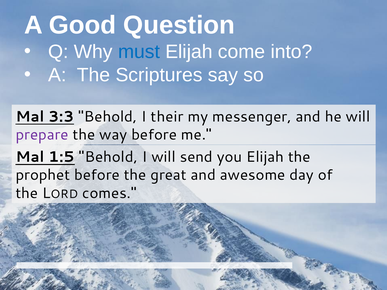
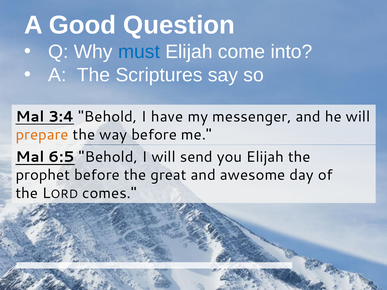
3:3: 3:3 -> 3:4
their: their -> have
prepare colour: purple -> orange
1:5: 1:5 -> 6:5
